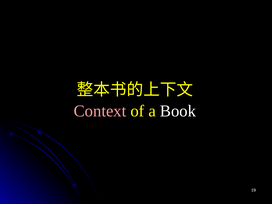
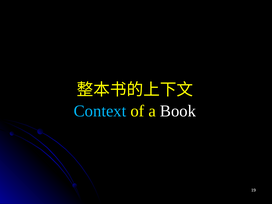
Context colour: pink -> light blue
